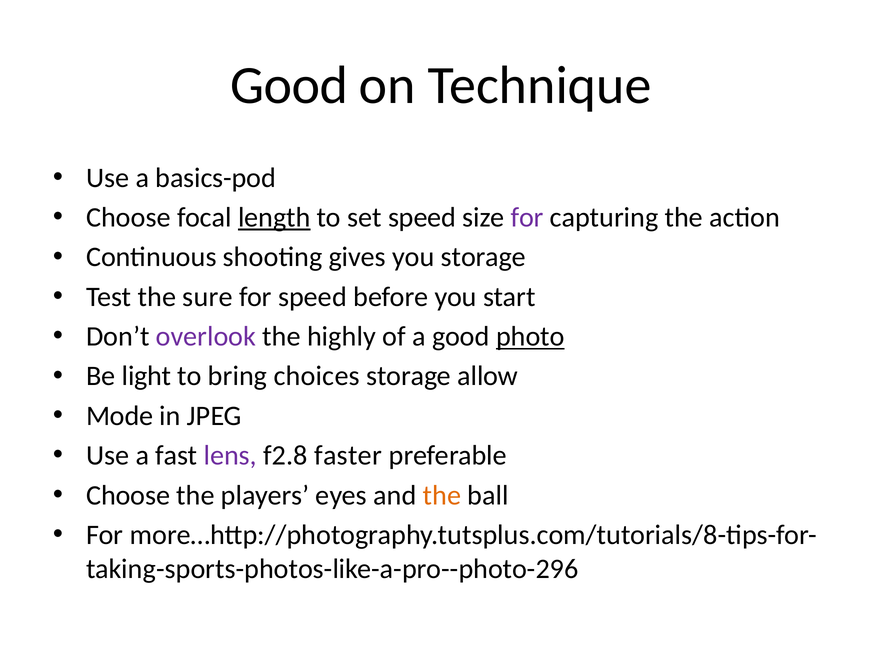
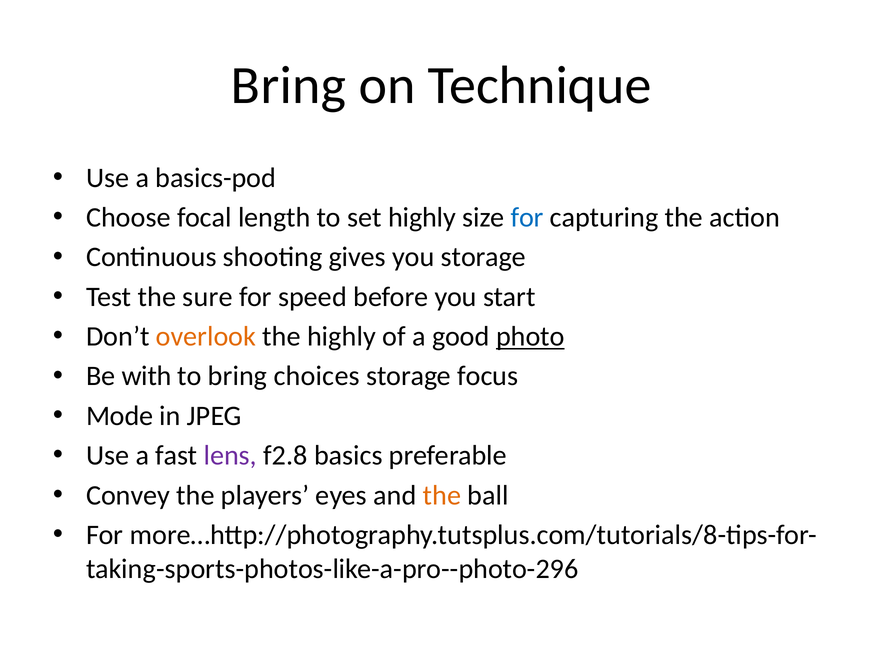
Good at (289, 85): Good -> Bring
length underline: present -> none
set speed: speed -> highly
for at (527, 218) colour: purple -> blue
overlook colour: purple -> orange
light: light -> with
allow: allow -> focus
faster: faster -> basics
Choose at (128, 495): Choose -> Convey
